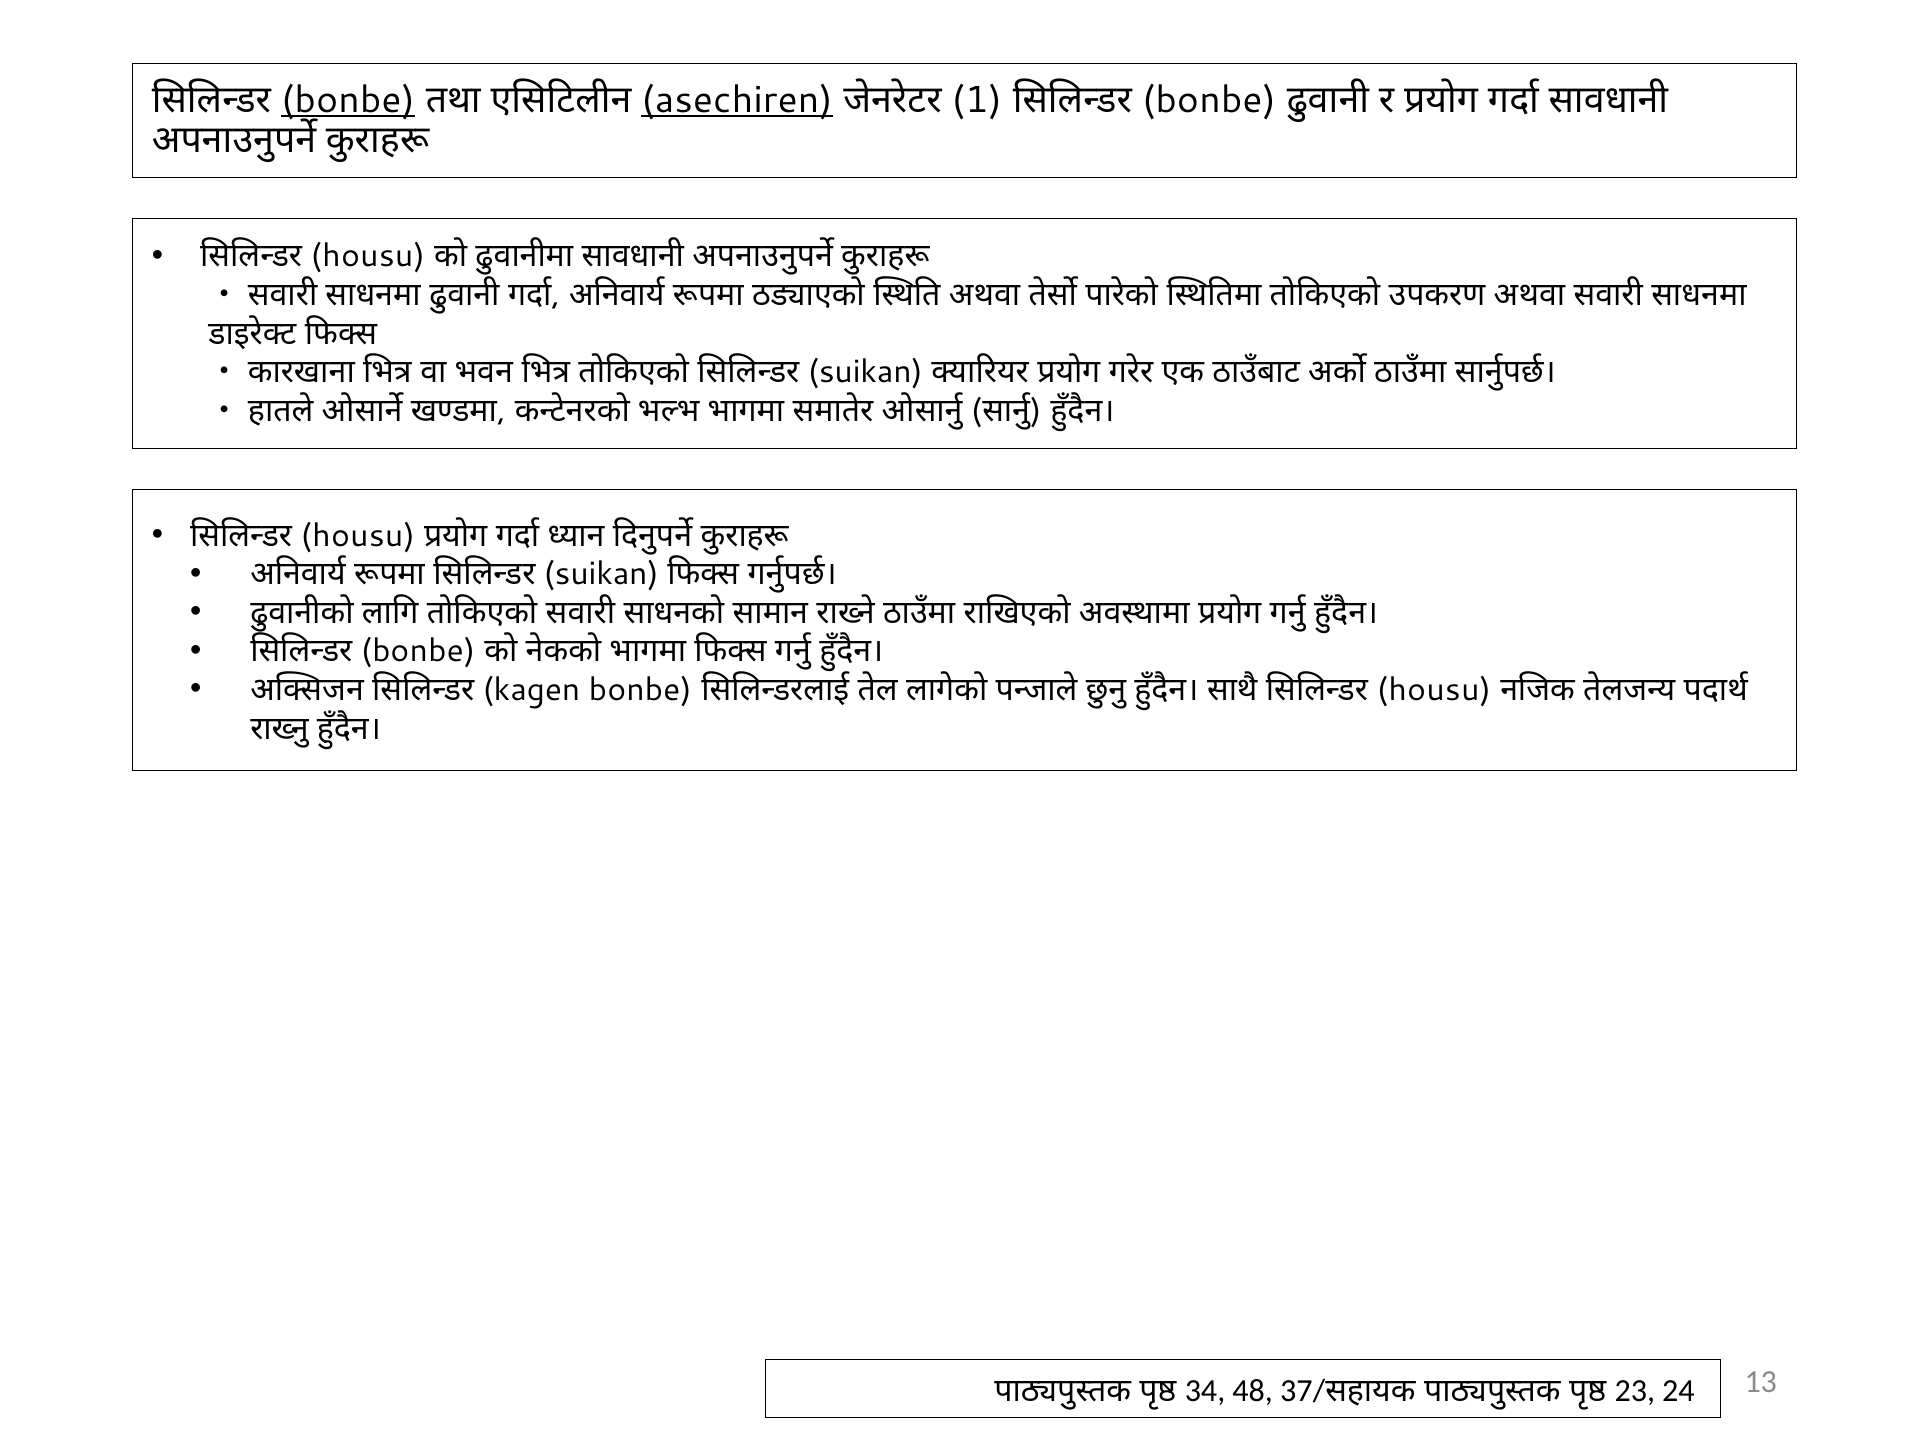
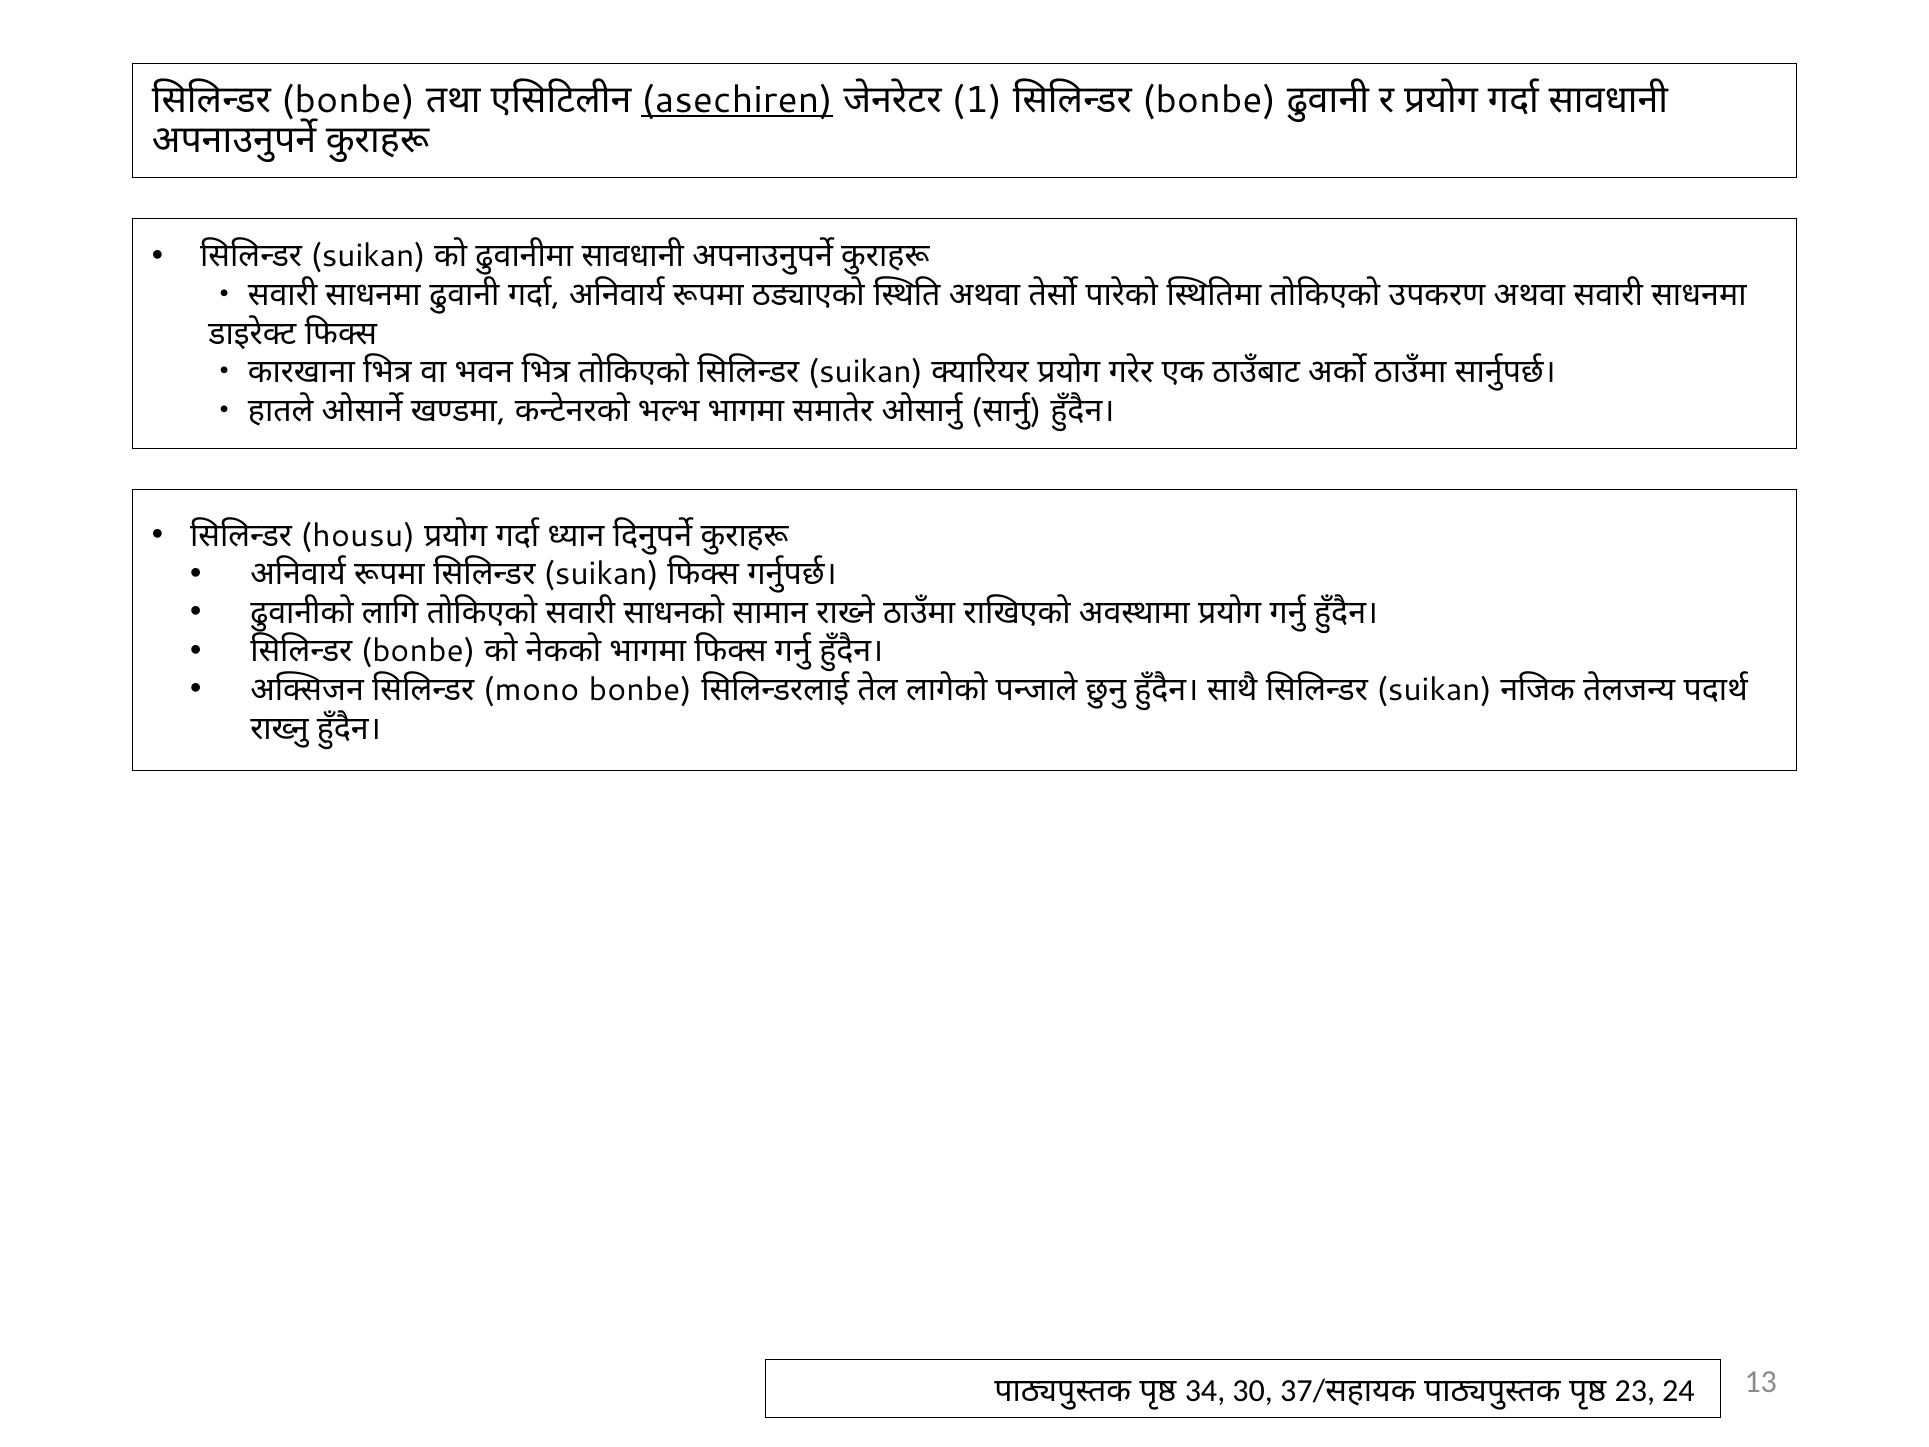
bonbe at (348, 100) underline: present -> none
housu at (368, 256): housu -> suikan
kagen: kagen -> mono
housu at (1434, 690): housu -> suikan
48: 48 -> 30
